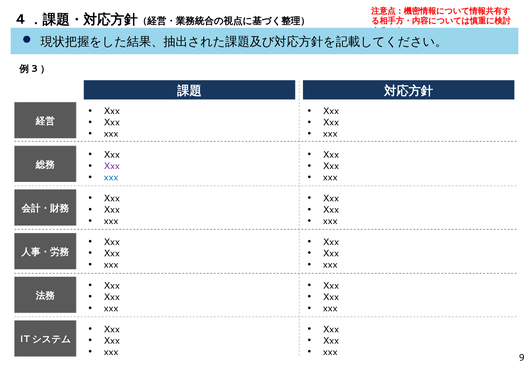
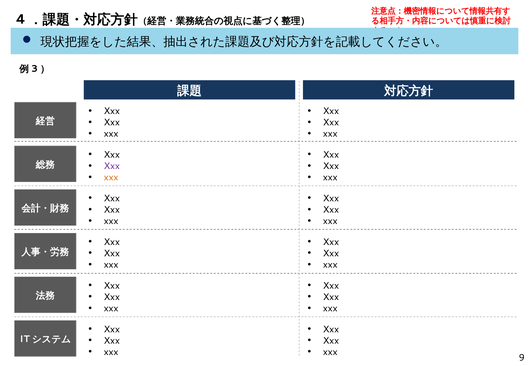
xxx at (111, 178) colour: blue -> orange
